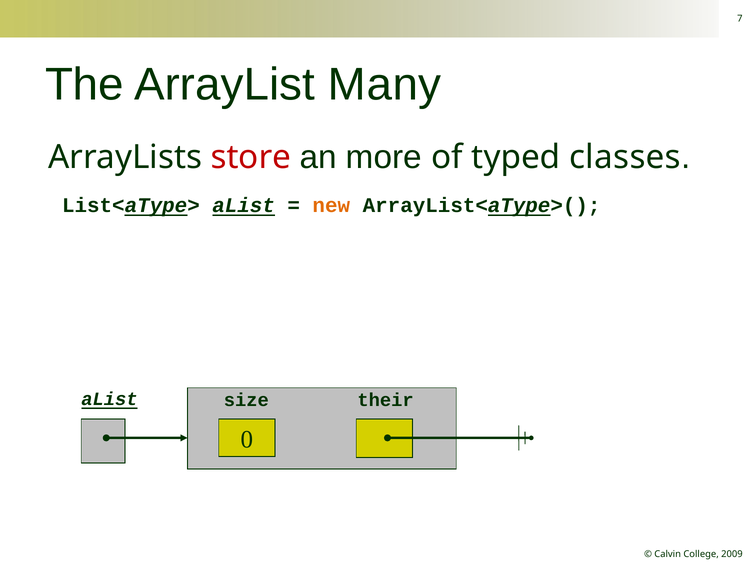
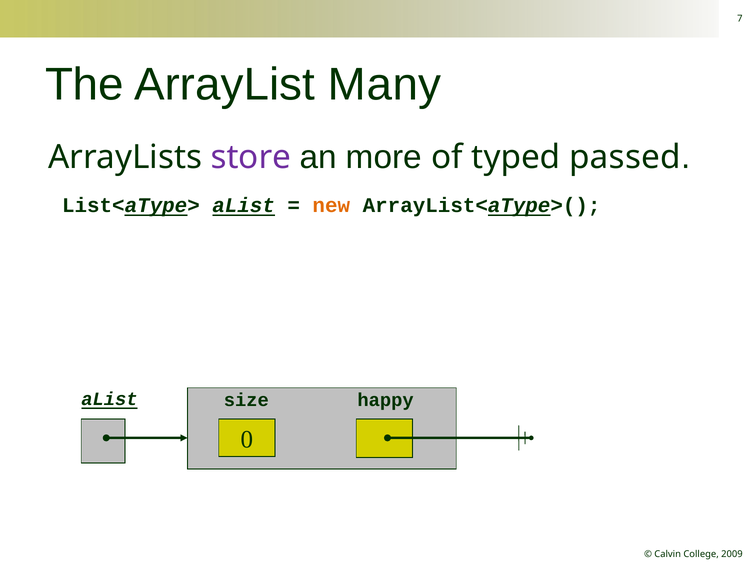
store colour: red -> purple
classes: classes -> passed
their: their -> happy
